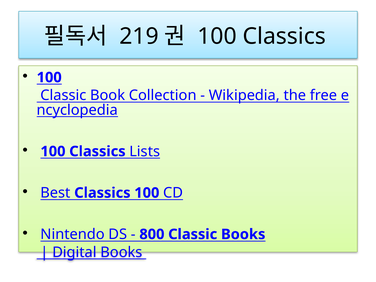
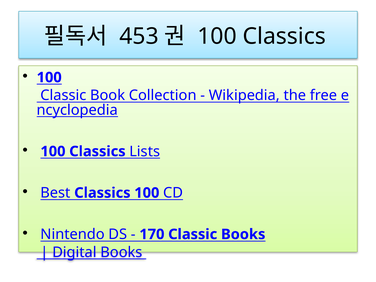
219: 219 -> 453
800: 800 -> 170
